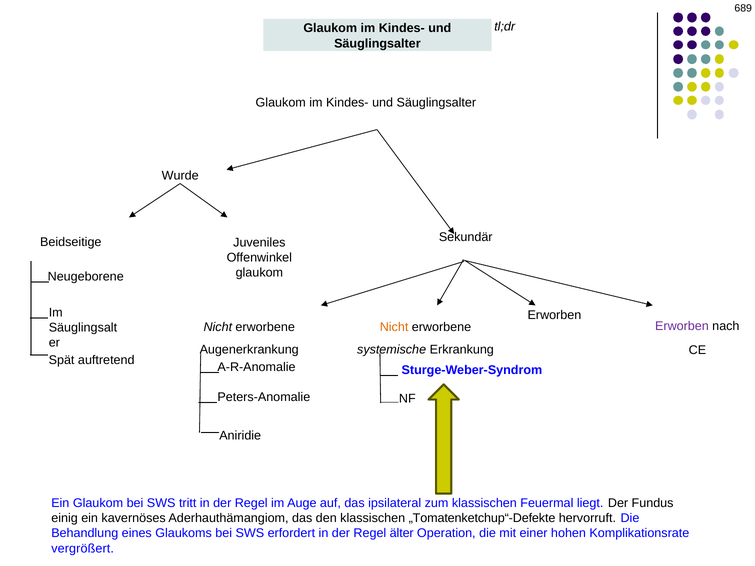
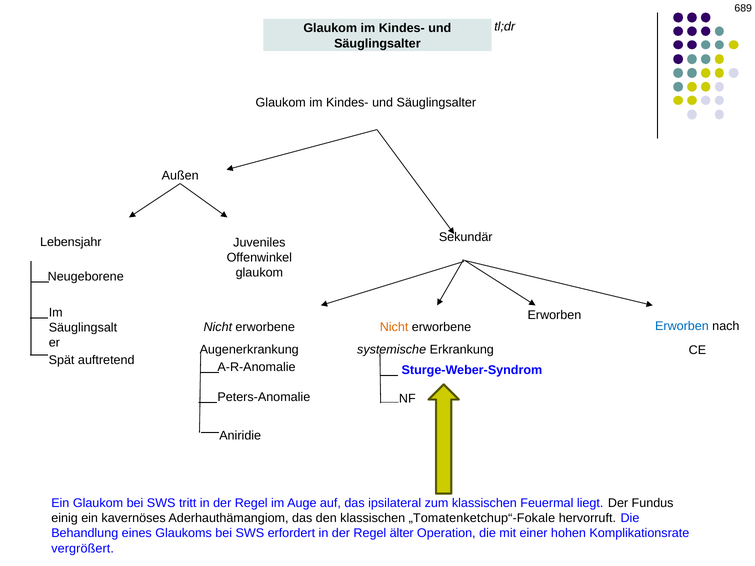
Wurde: Wurde -> Außen
Beidseitige: Beidseitige -> Lebensjahr
Erworben at (682, 326) colour: purple -> blue
„Tomatenketchup“-Defekte: „Tomatenketchup“-Defekte -> „Tomatenketchup“-Fokale
